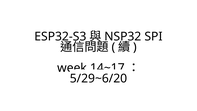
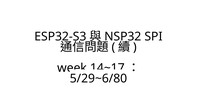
5/29~6/20: 5/29~6/20 -> 5/29~6/80
